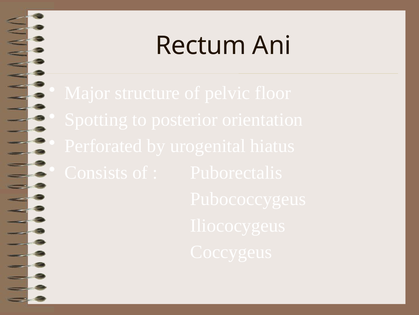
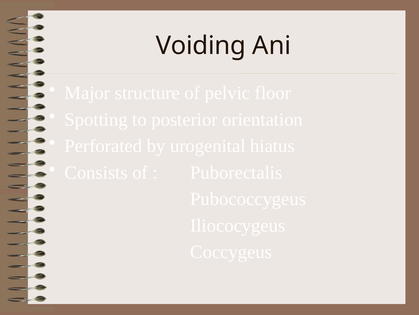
Rectum: Rectum -> Voiding
